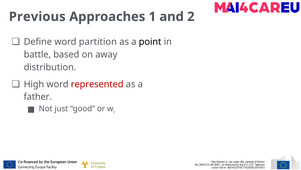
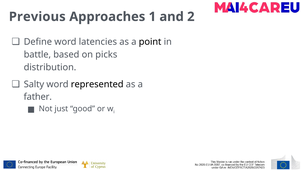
partition: partition -> latencies
away: away -> picks
High: High -> Salty
represented colour: red -> black
